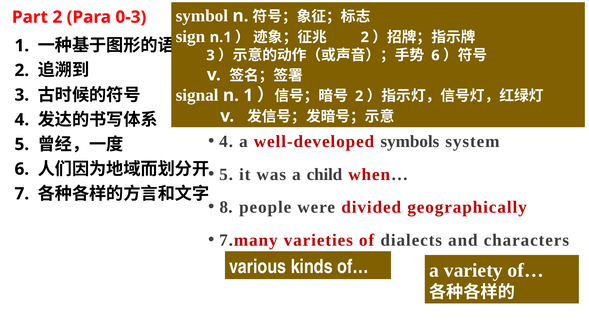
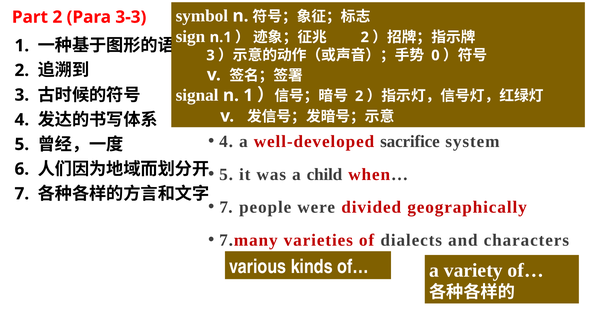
0-3: 0-3 -> 3-3
6 at (435, 55): 6 -> 0
well-developed symbols: symbols -> sacrifice
8 at (226, 207): 8 -> 7
